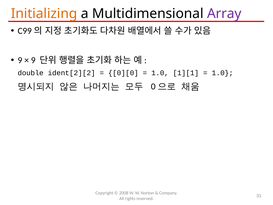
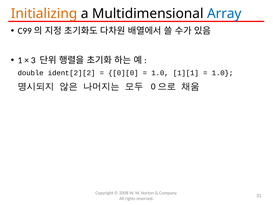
Array colour: purple -> blue
9 at (20, 60): 9 -> 1
9 at (33, 60): 9 -> 3
